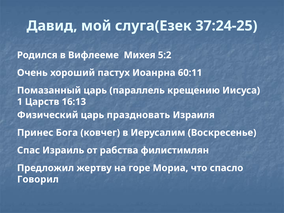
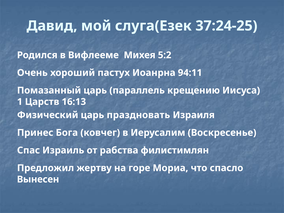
60:11: 60:11 -> 94:11
Говорил: Говорил -> Вынесен
